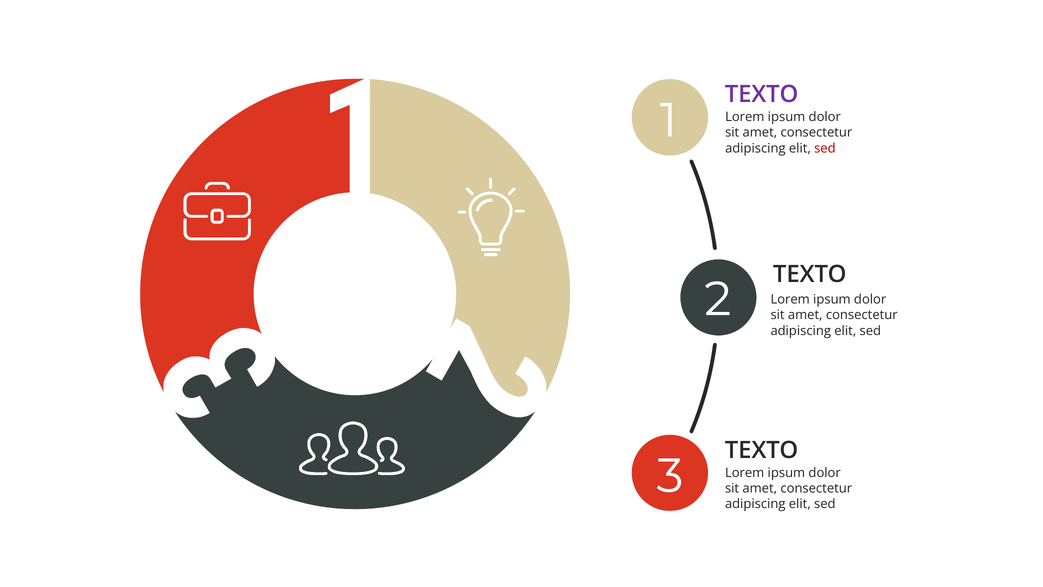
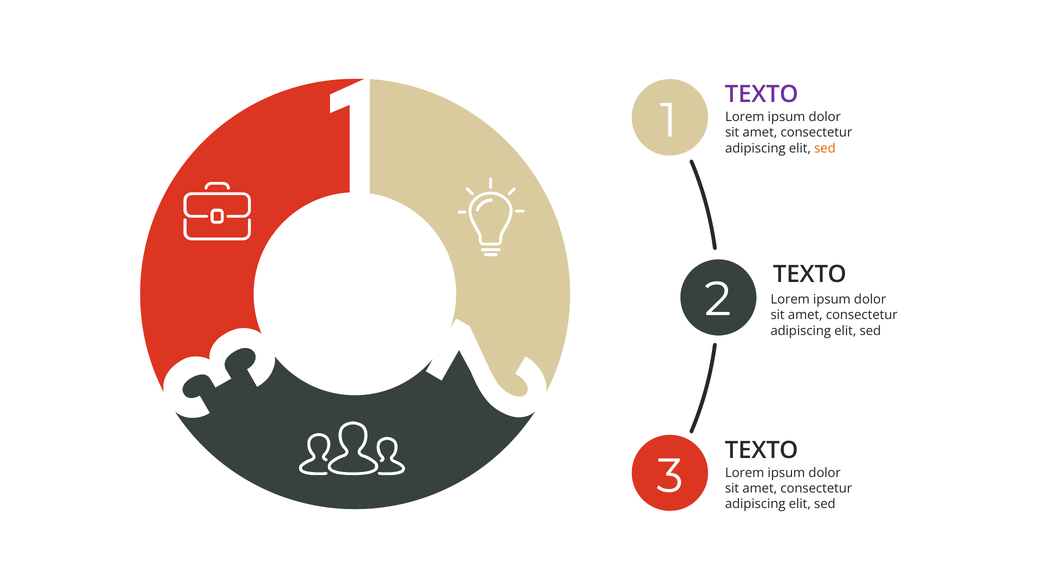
sed at (825, 148) colour: red -> orange
